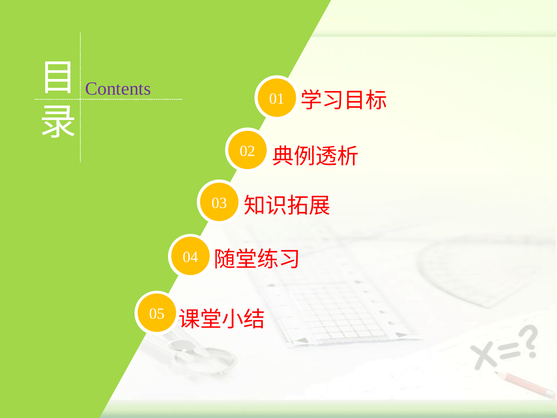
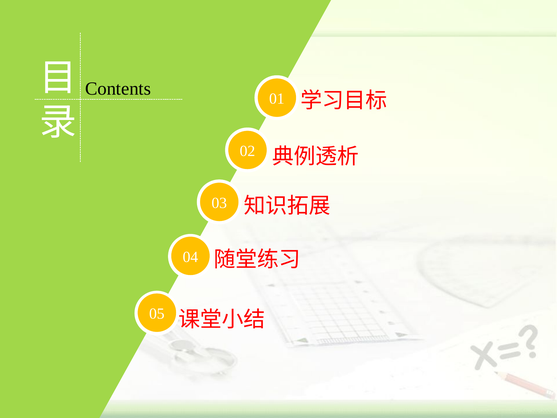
Contents colour: purple -> black
